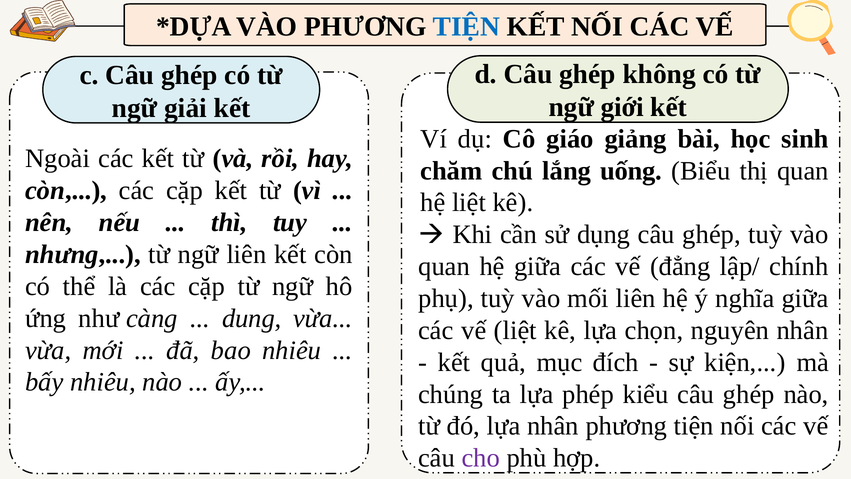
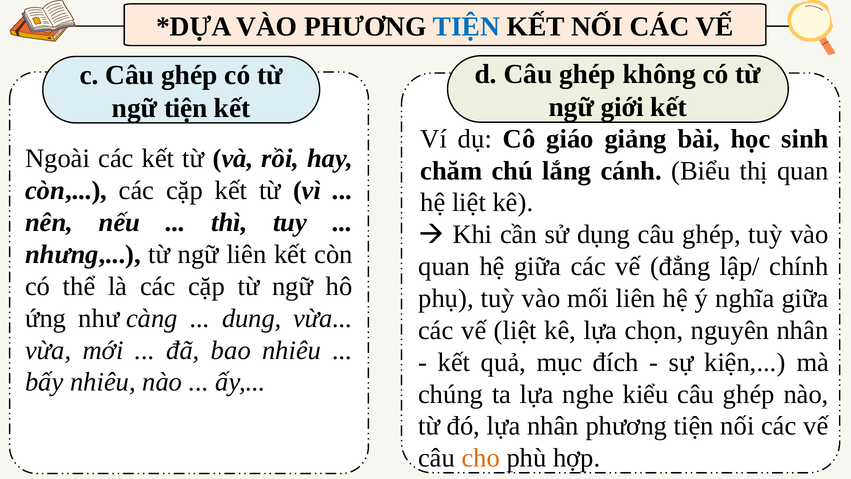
ngữ giải: giải -> tiện
uống: uống -> cánh
phép: phép -> nghe
cho colour: purple -> orange
